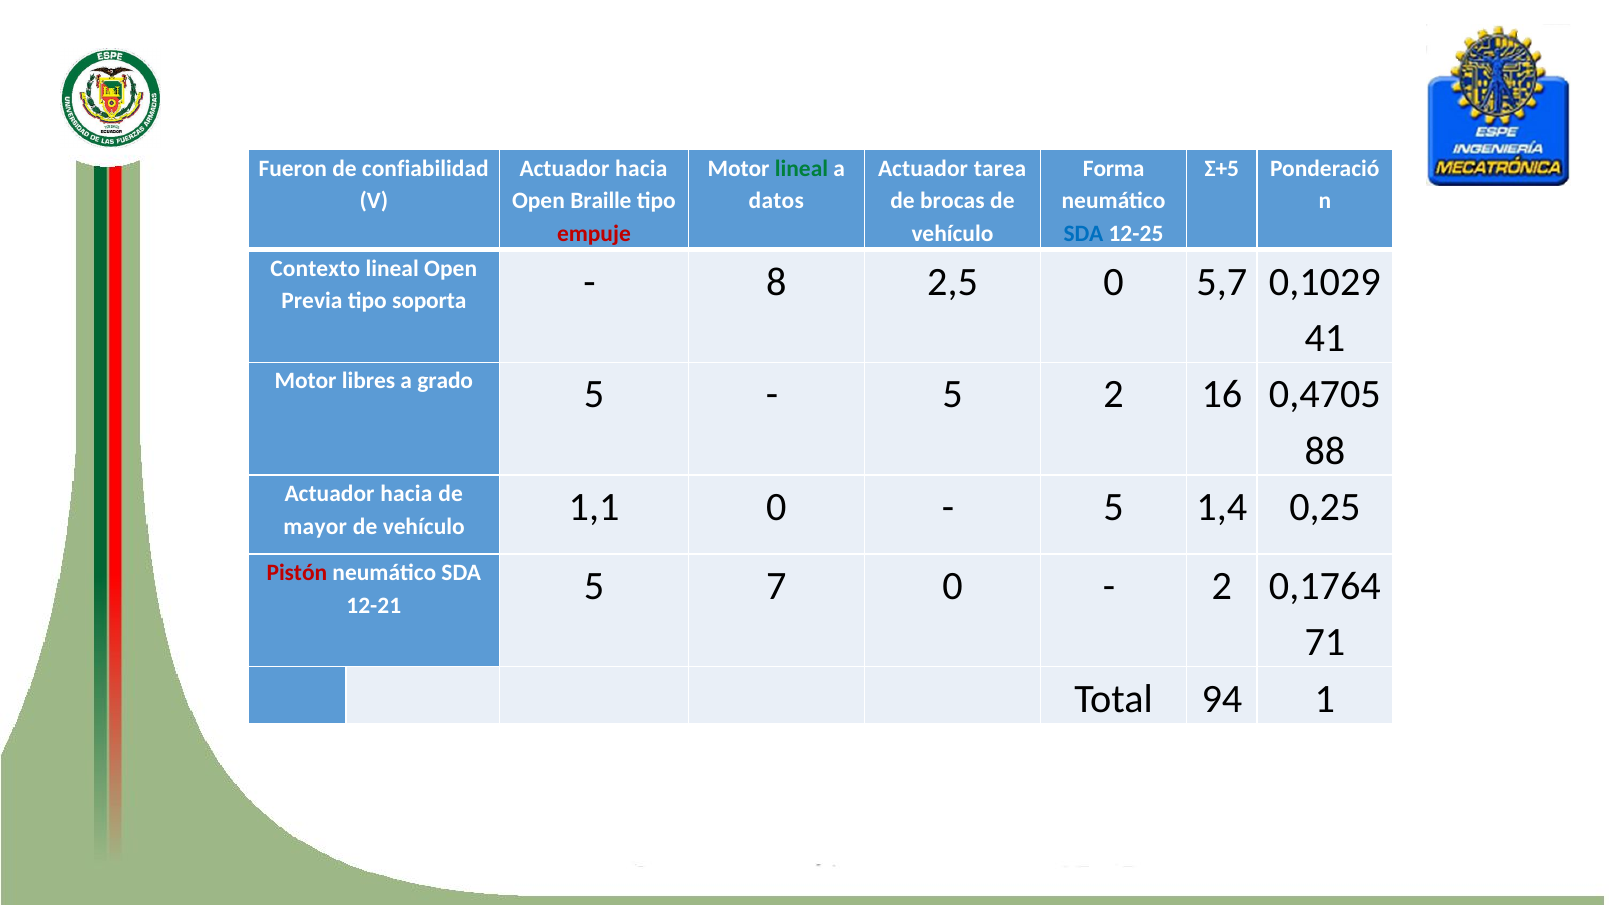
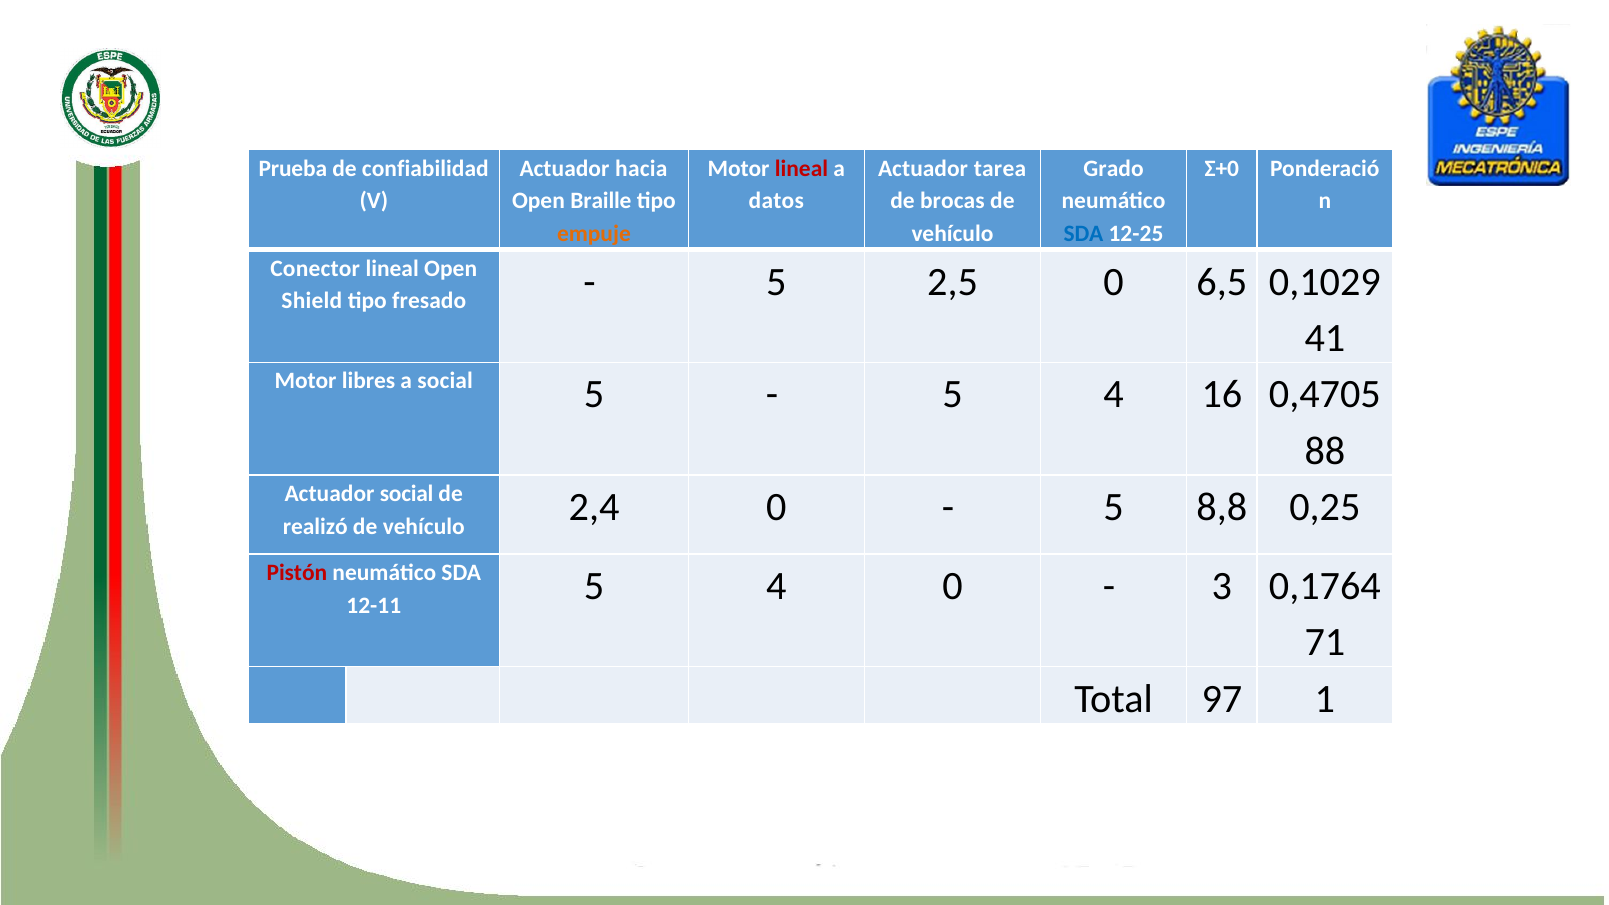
Fueron: Fueron -> Prueba
lineal at (801, 168) colour: green -> red
Forma: Forma -> Grado
Σ+5: Σ+5 -> Σ+0
empuje colour: red -> orange
Contexto: Contexto -> Conector
Previa: Previa -> Shield
soporta: soporta -> fresado
8 at (776, 282): 8 -> 5
5,7: 5,7 -> 6,5
a grado: grado -> social
2 at (1114, 395): 2 -> 4
hacia at (406, 494): hacia -> social
mayor: mayor -> realizó
1,1: 1,1 -> 2,4
1,4: 1,4 -> 8,8
12-21: 12-21 -> 12-11
7 at (776, 586): 7 -> 4
2 at (1222, 586): 2 -> 3
94: 94 -> 97
